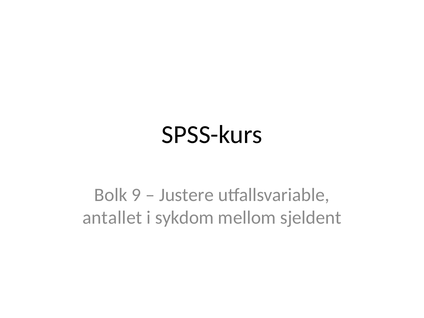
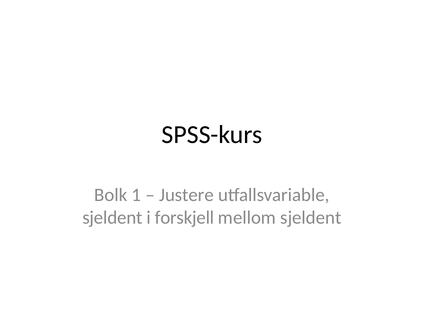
9: 9 -> 1
antallet at (112, 218): antallet -> sjeldent
sykdom: sykdom -> forskjell
